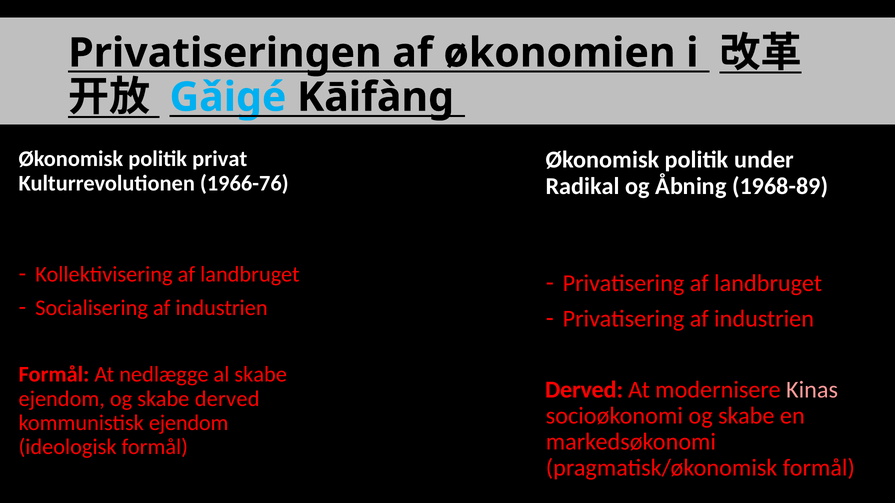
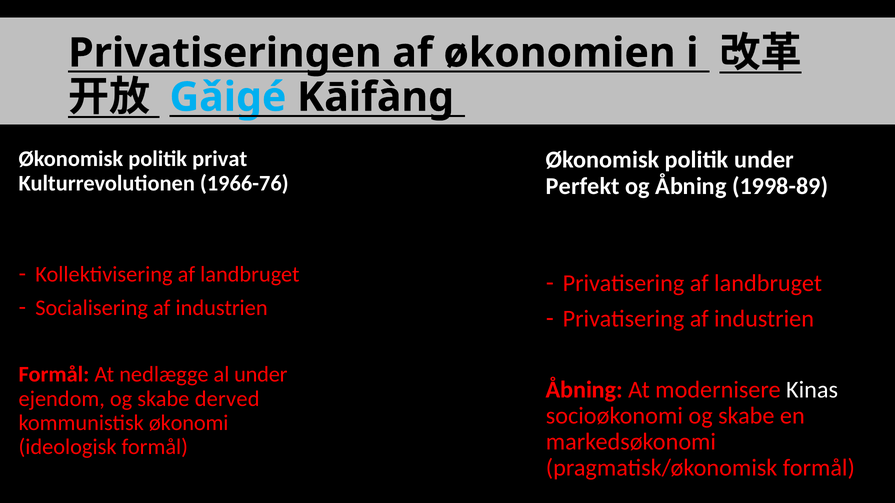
Radikal: Radikal -> Perfekt
1968-89: 1968-89 -> 1998-89
al skabe: skabe -> under
Derved at (584, 390): Derved -> Åbning
Kinas colour: pink -> white
kommunistisk ejendom: ejendom -> økonomi
